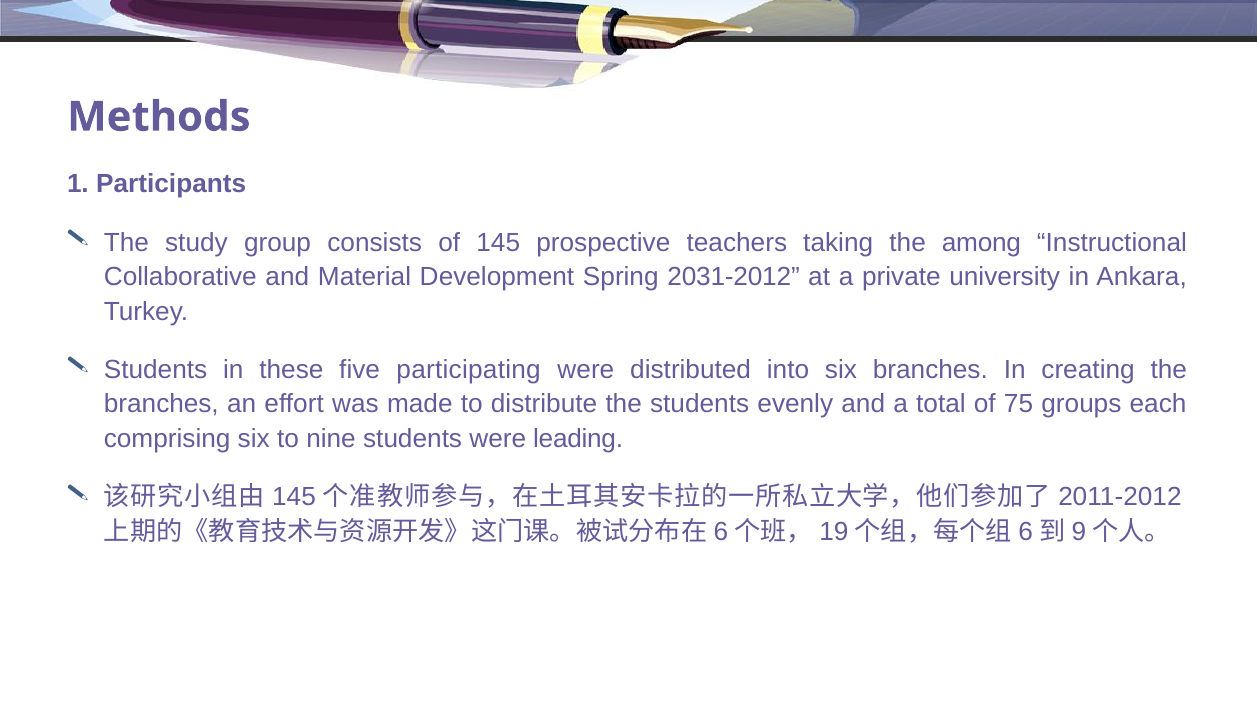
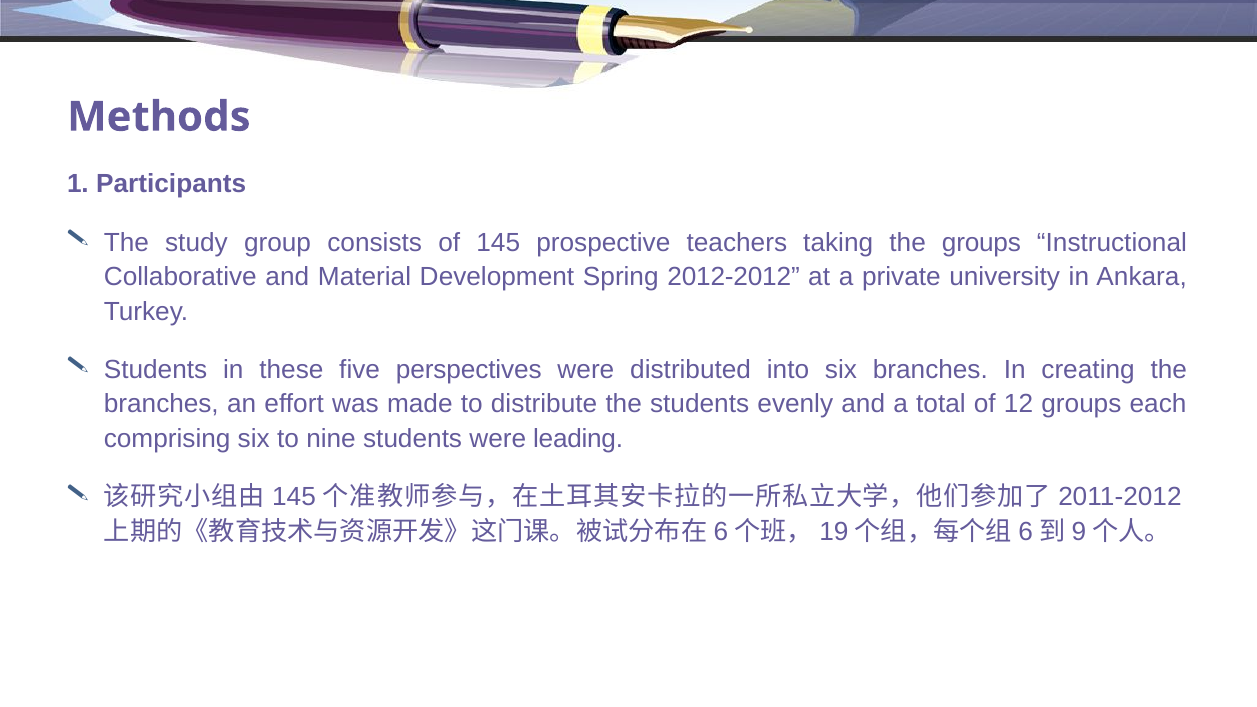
the among: among -> groups
2031-2012: 2031-2012 -> 2012-2012
participating: participating -> perspectives
75: 75 -> 12
